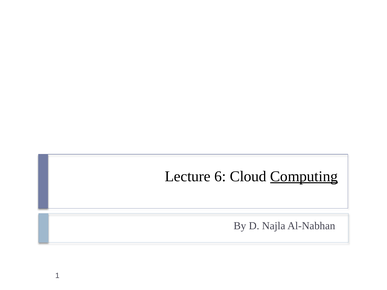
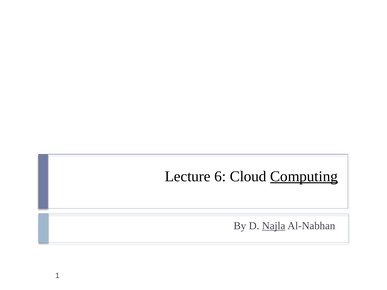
Najla underline: none -> present
